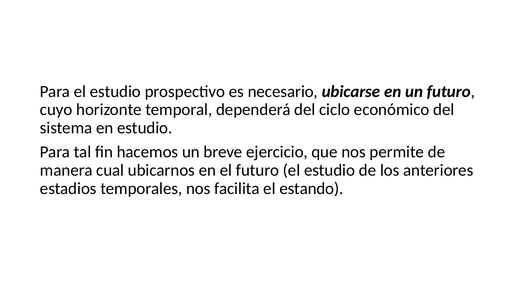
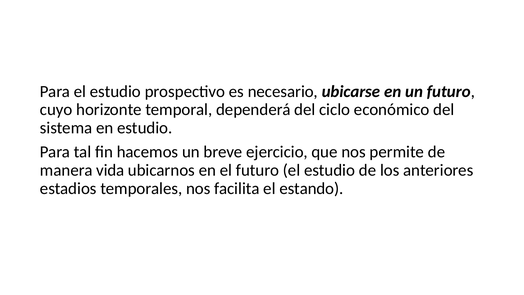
cual: cual -> vida
